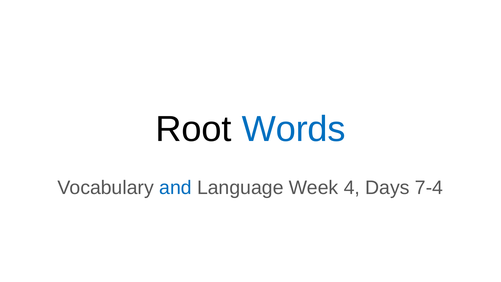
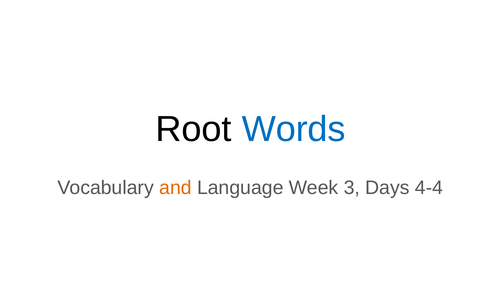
and colour: blue -> orange
4: 4 -> 3
7-4: 7-4 -> 4-4
